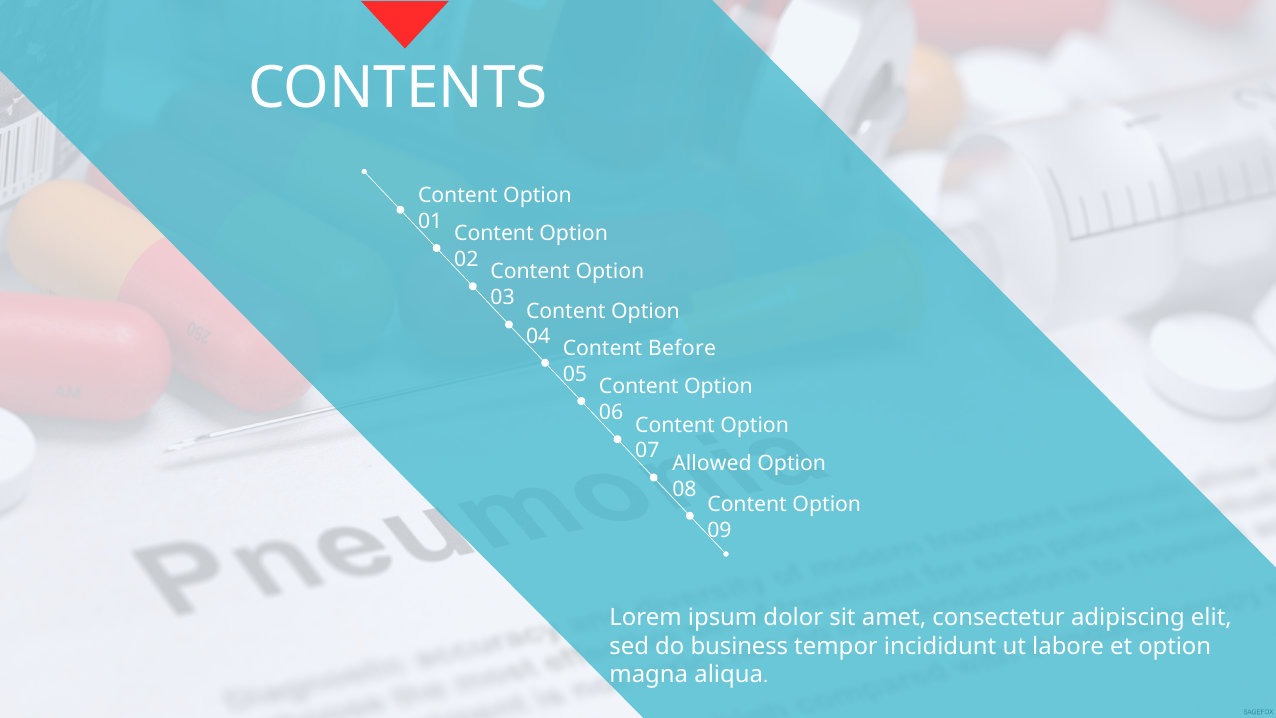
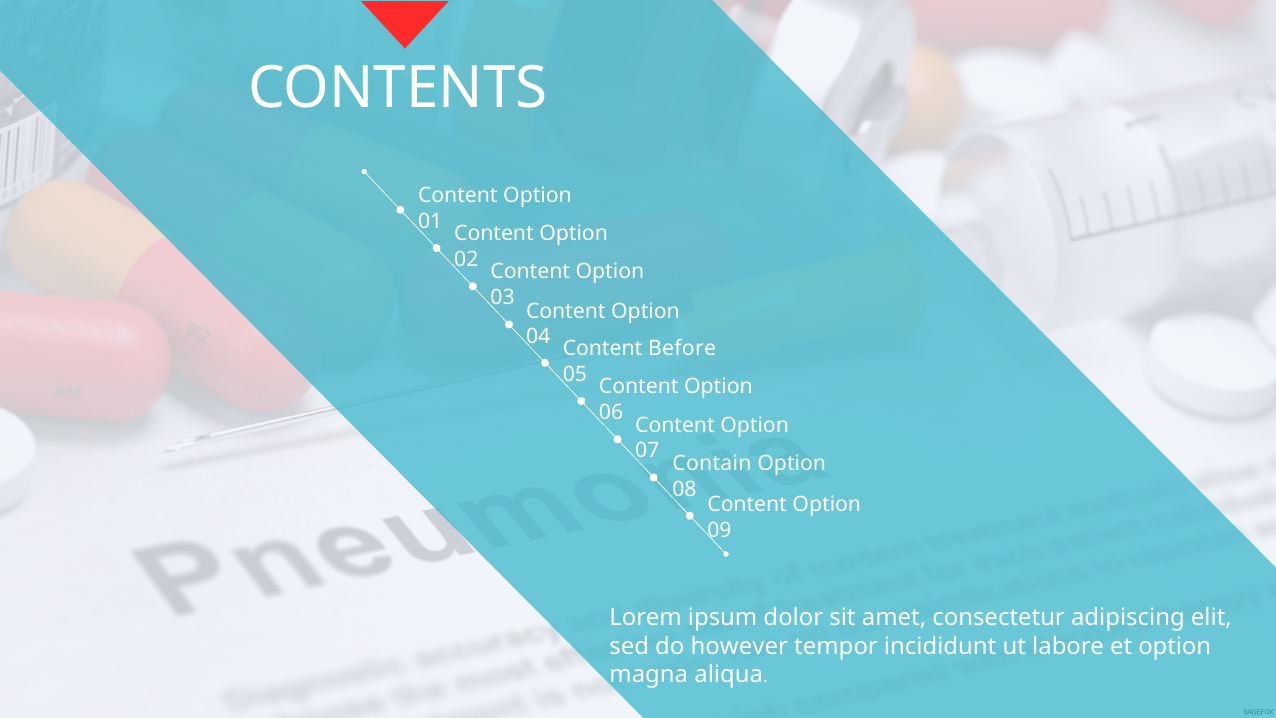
Allowed: Allowed -> Contain
business: business -> however
